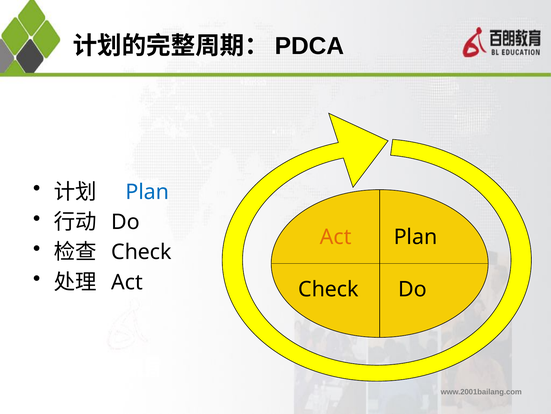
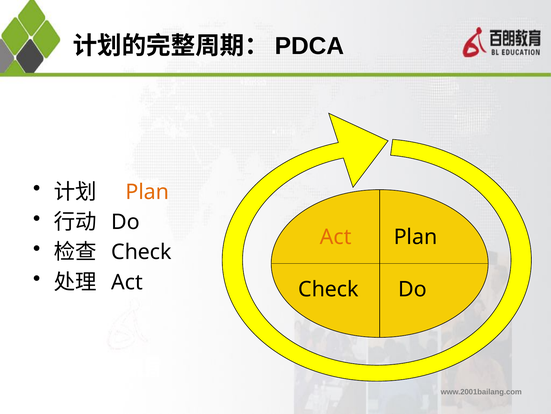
Plan at (147, 192) colour: blue -> orange
